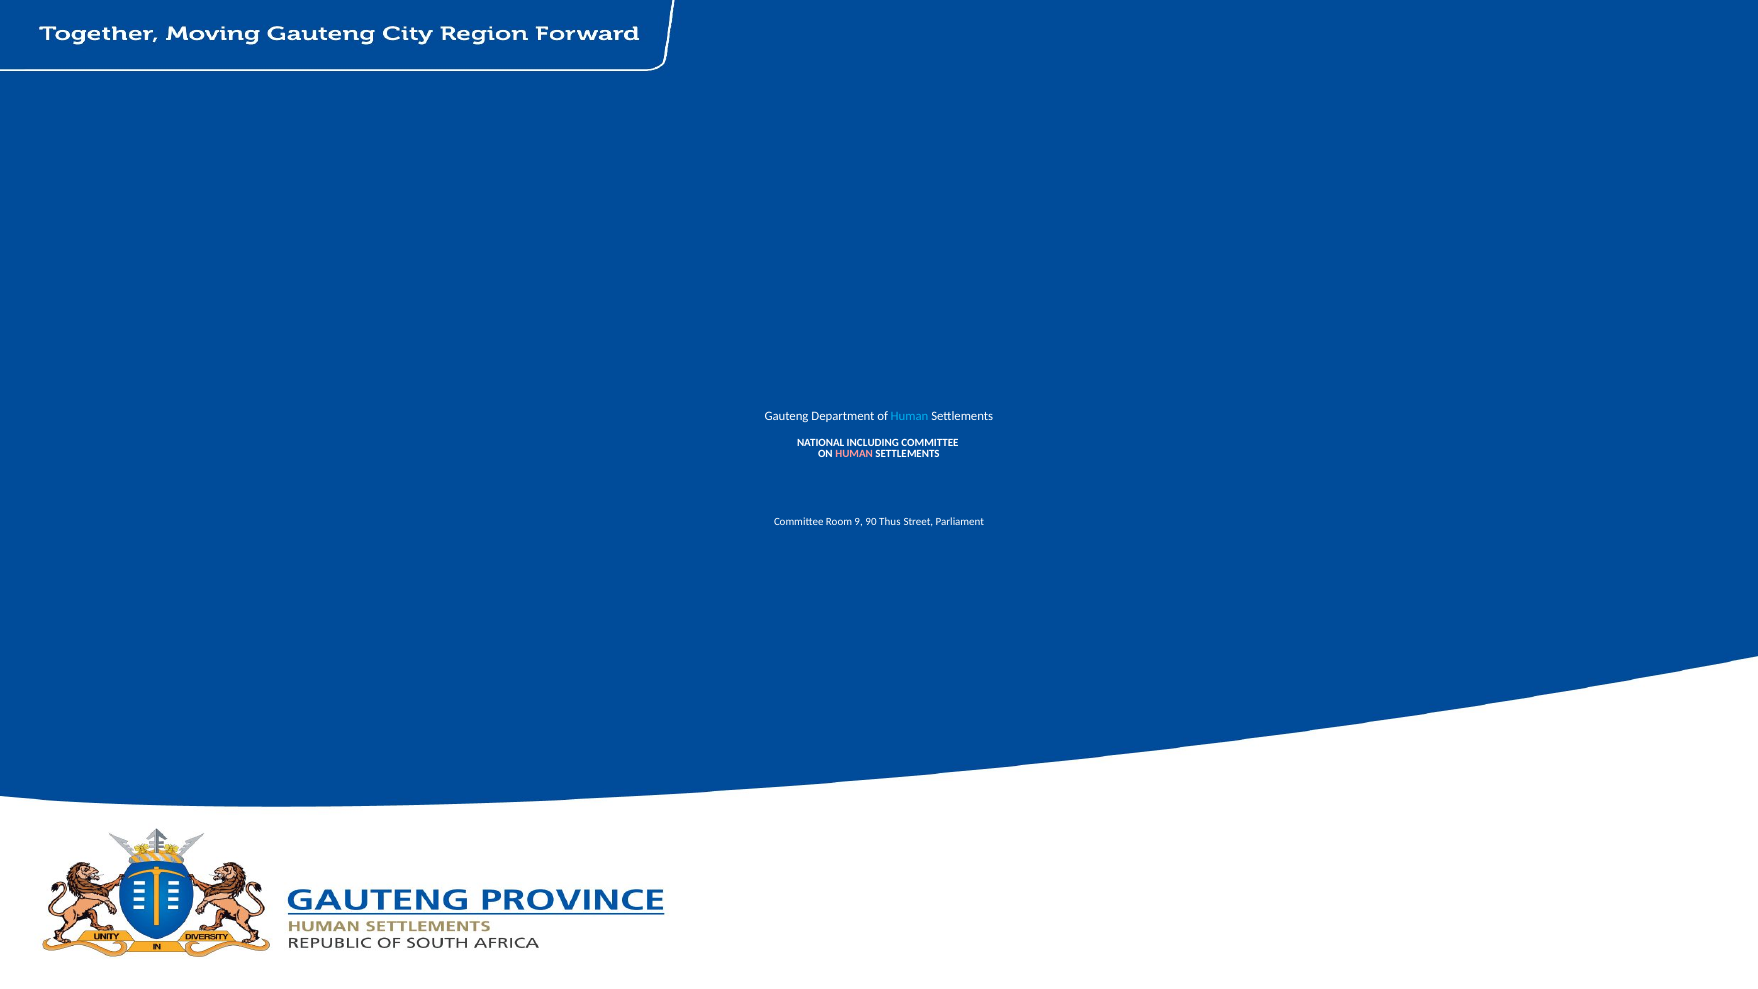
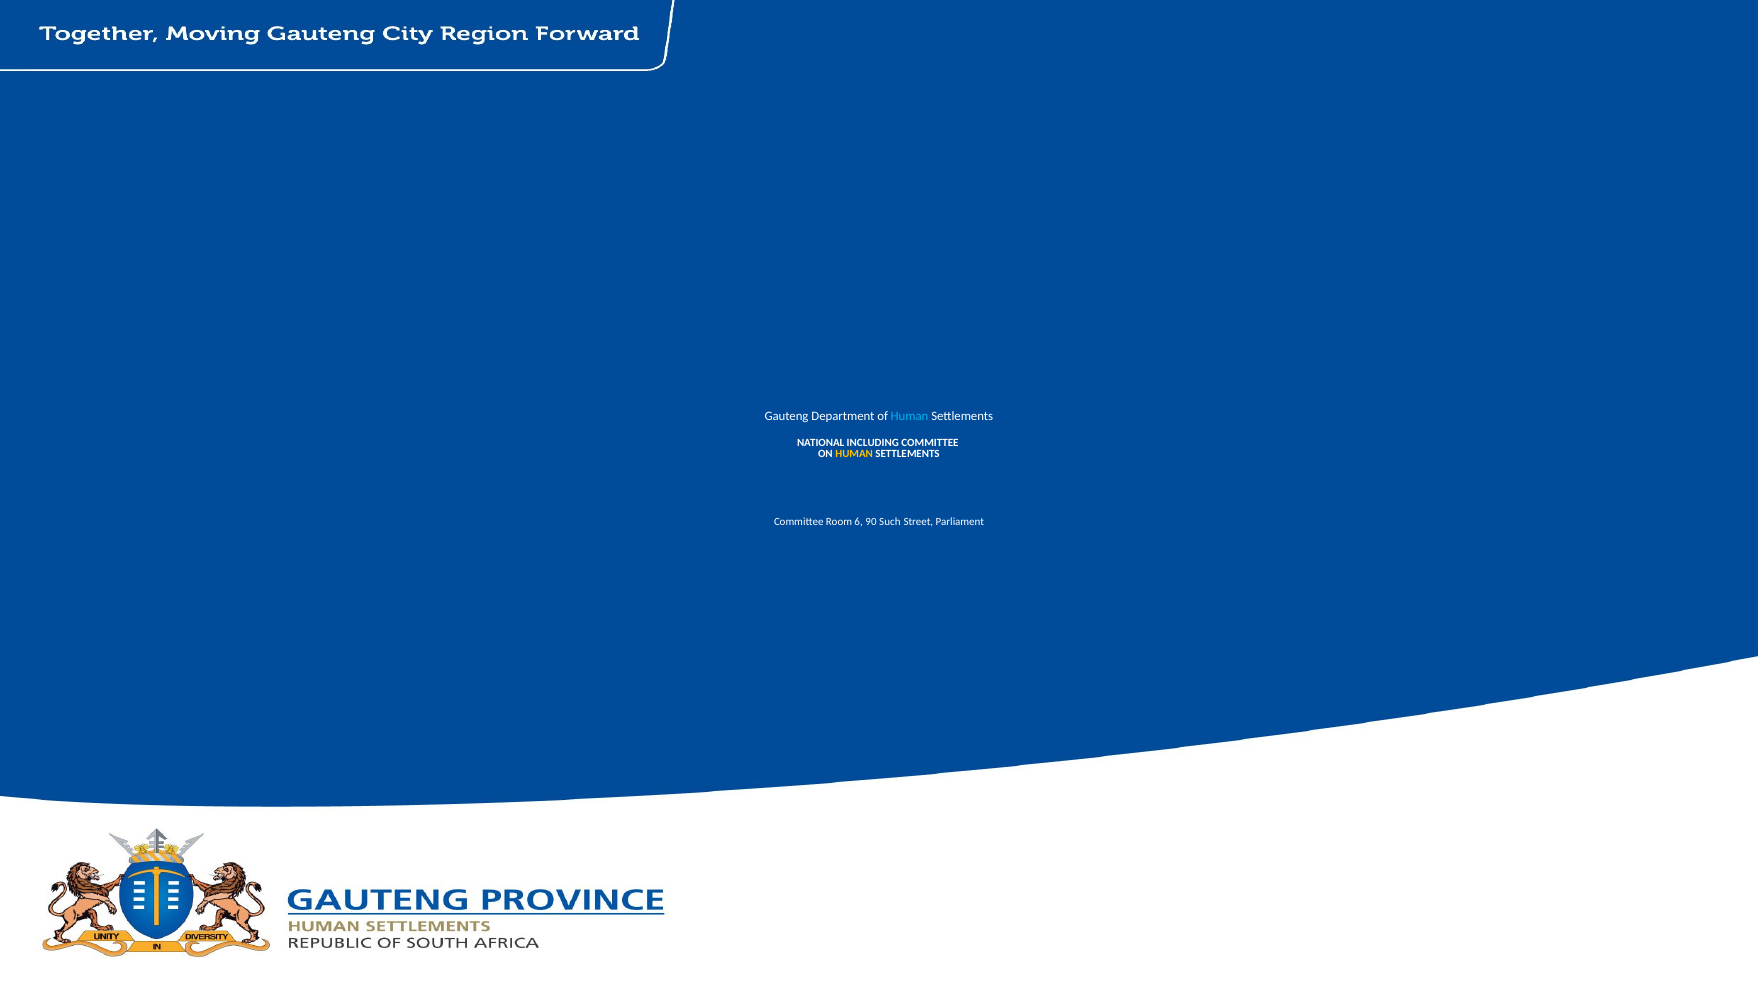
HUMAN at (854, 454) colour: pink -> yellow
9: 9 -> 6
Thus: Thus -> Such
